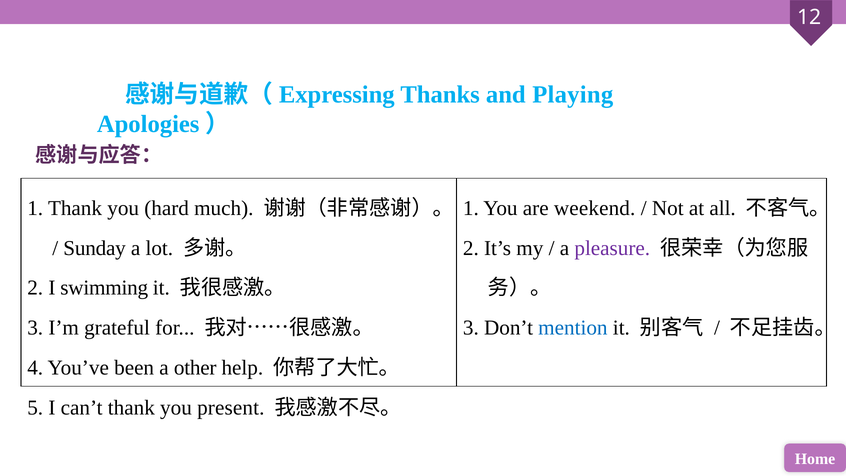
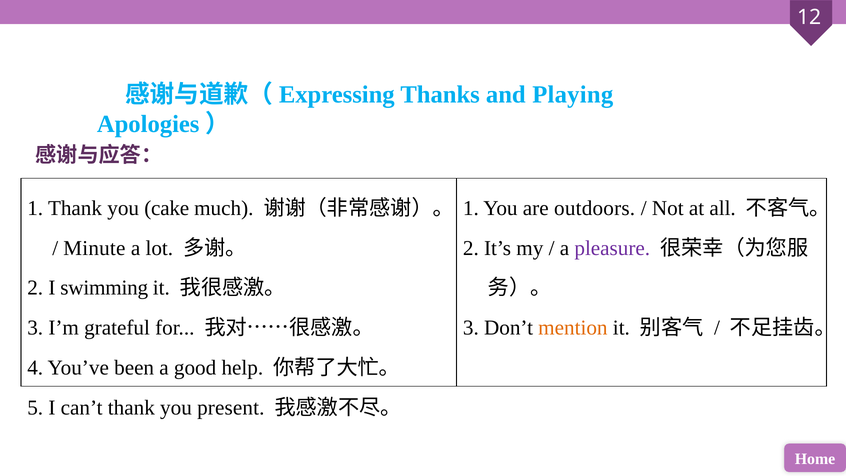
hard: hard -> cake
weekend: weekend -> outdoors
Sunday: Sunday -> Minute
mention colour: blue -> orange
other: other -> good
